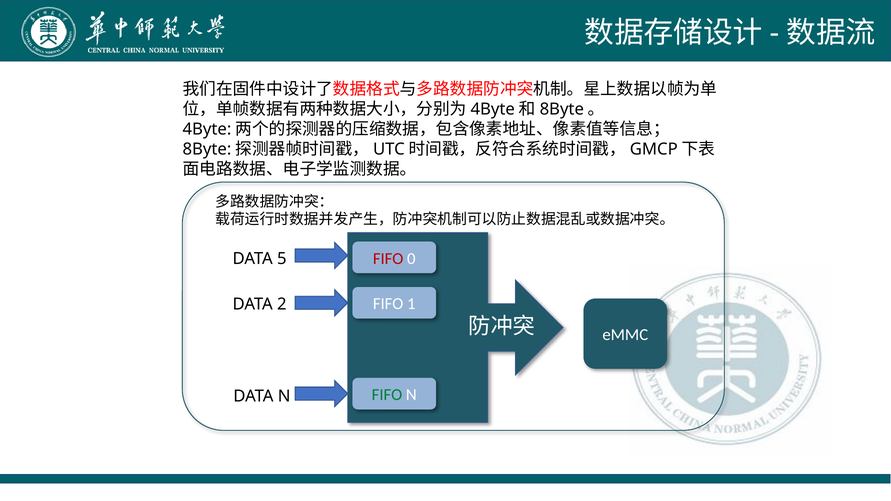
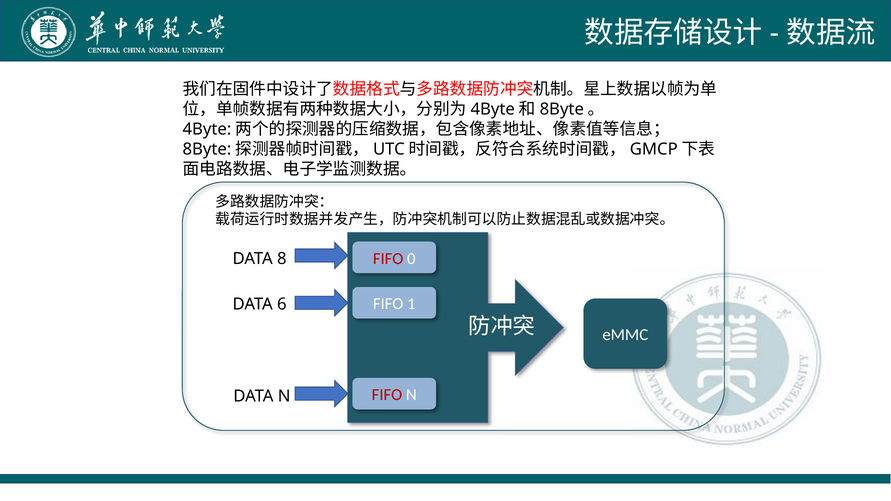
5: 5 -> 8
2: 2 -> 6
FIFO at (387, 395) colour: green -> red
